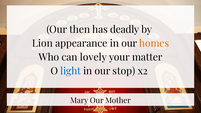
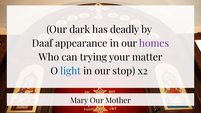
then: then -> dark
Lion: Lion -> Daaf
homes colour: orange -> purple
lovely: lovely -> trying
